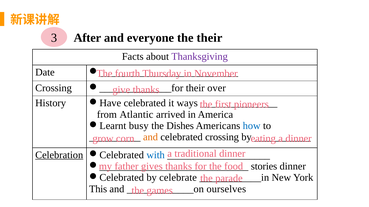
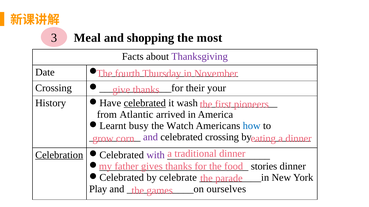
After: After -> Meal
everyone: everyone -> shopping
the their: their -> most
over: over -> your
celebrated at (145, 103) underline: none -> present
ways: ways -> wash
Dishes: Dishes -> Watch
and at (151, 137) colour: orange -> purple
with colour: blue -> purple
This: This -> Play
